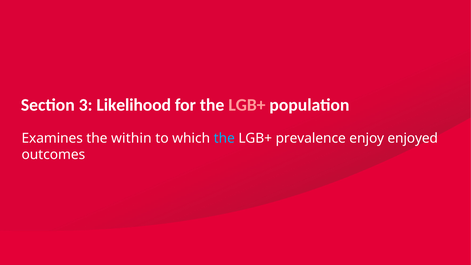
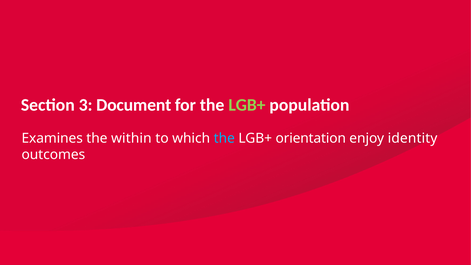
Likelihood: Likelihood -> Document
LGB+ at (247, 105) colour: pink -> light green
prevalence: prevalence -> orientation
enjoyed: enjoyed -> identity
